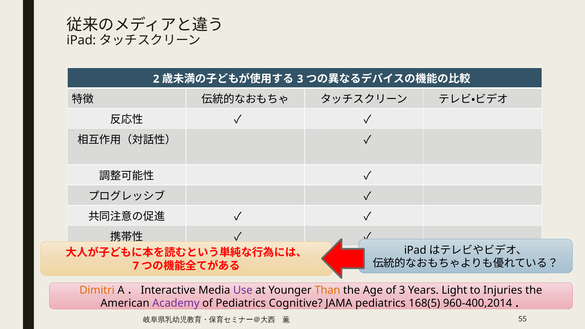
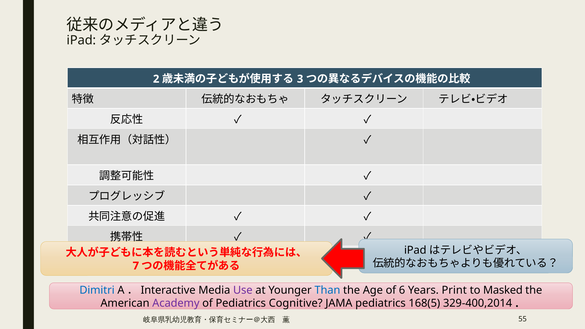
Dimitri colour: orange -> blue
Than colour: orange -> blue
of 3: 3 -> 6
Light: Light -> Print
Injuries: Injuries -> Masked
960-400,2014: 960-400,2014 -> 329-400,2014
